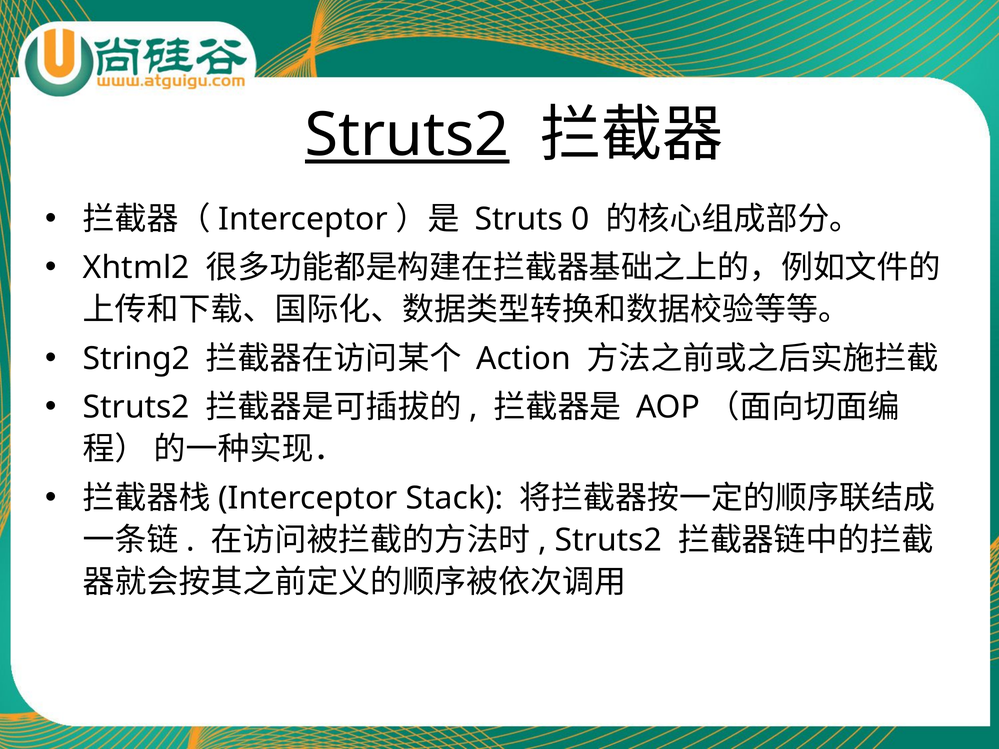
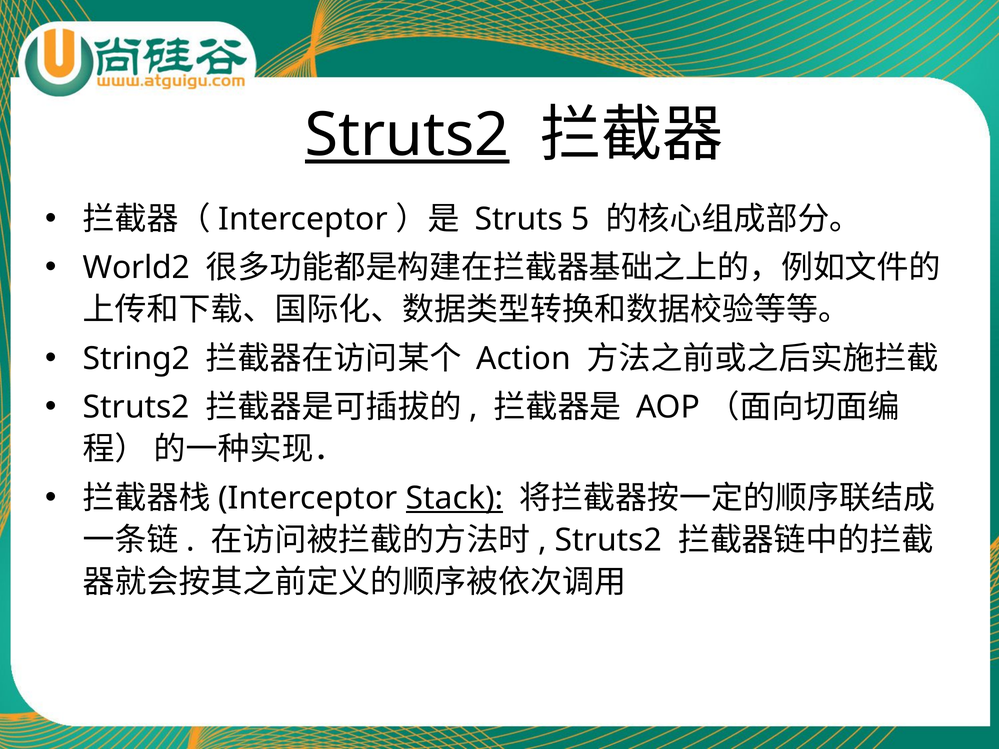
0: 0 -> 5
Xhtml2: Xhtml2 -> World2
Stack underline: none -> present
